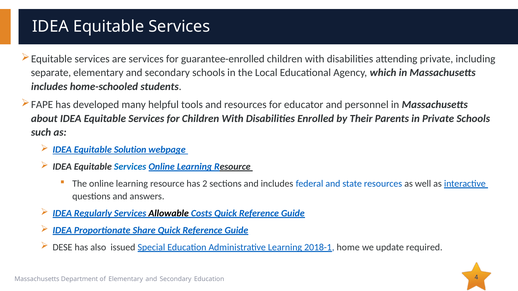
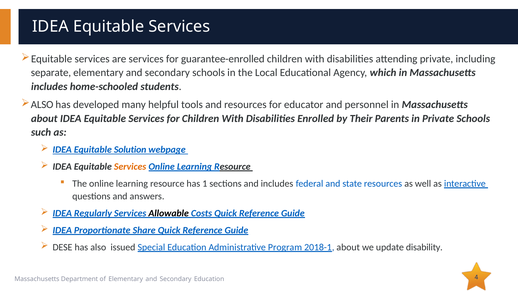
FAPE at (42, 105): FAPE -> ALSO
Services at (130, 167) colour: blue -> orange
2: 2 -> 1
Administrative Learning: Learning -> Program
2018-1 home: home -> about
required: required -> disability
